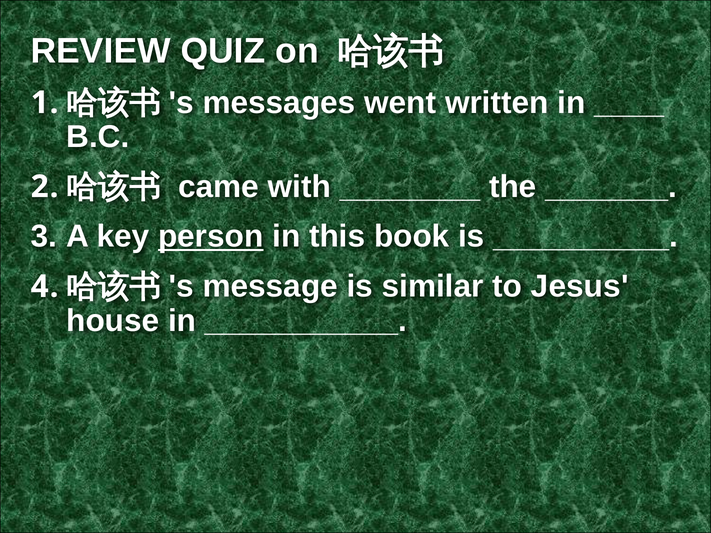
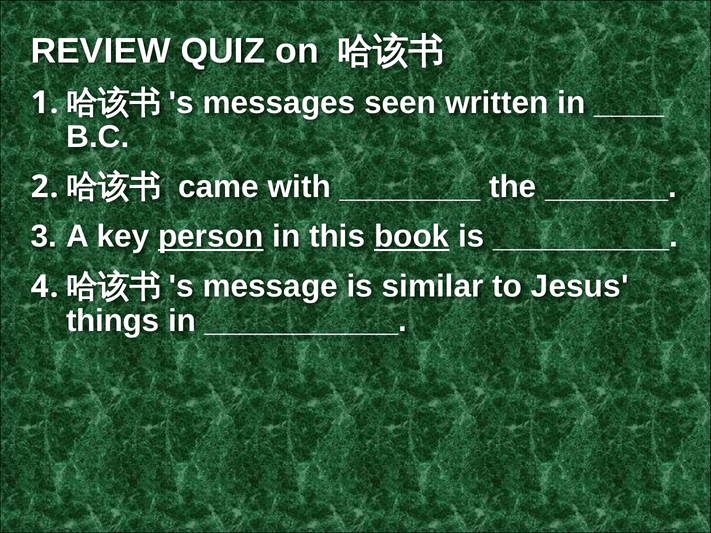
went: went -> seen
book underline: none -> present
house: house -> things
